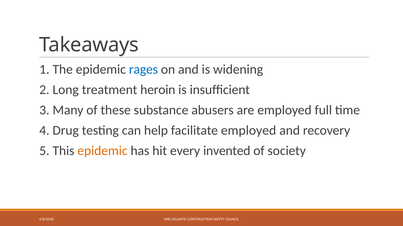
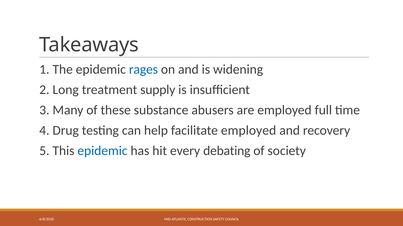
heroin: heroin -> supply
epidemic at (103, 151) colour: orange -> blue
invented: invented -> debating
